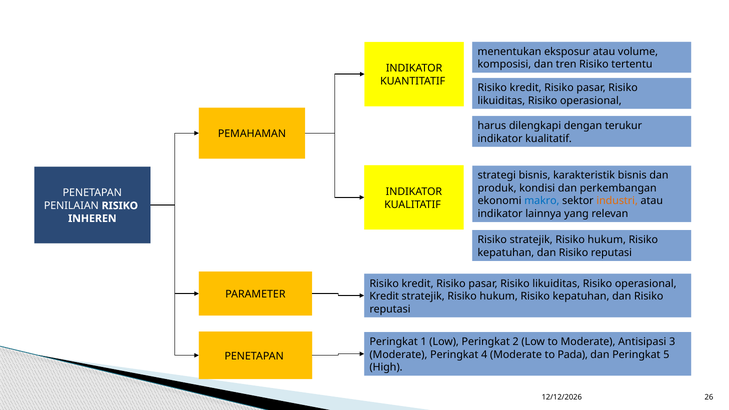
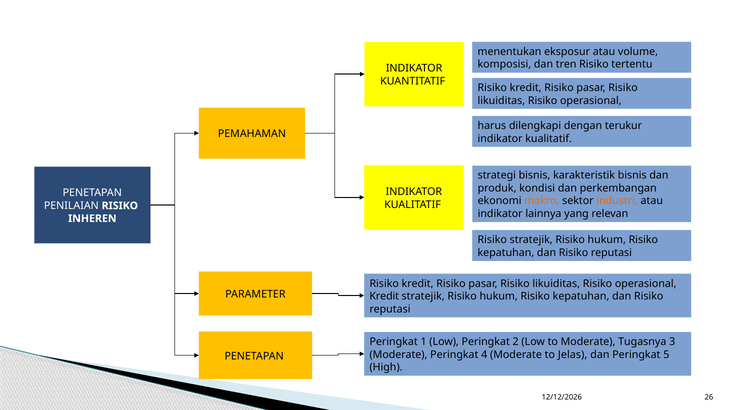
makro colour: blue -> orange
Antisipasi: Antisipasi -> Tugasnya
Pada: Pada -> Jelas
